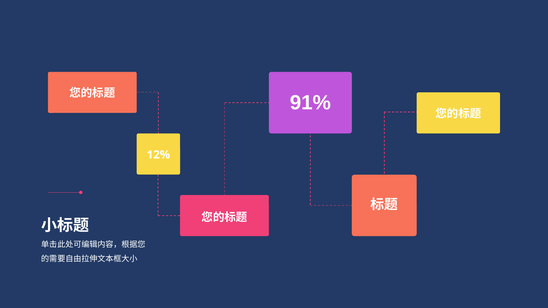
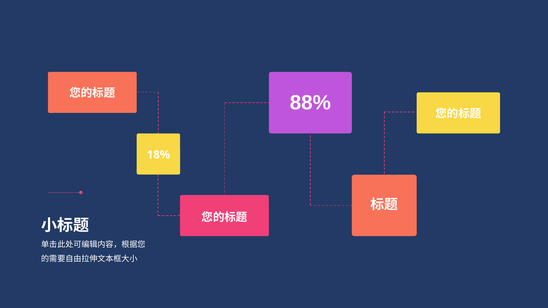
91%: 91% -> 88%
12%: 12% -> 18%
